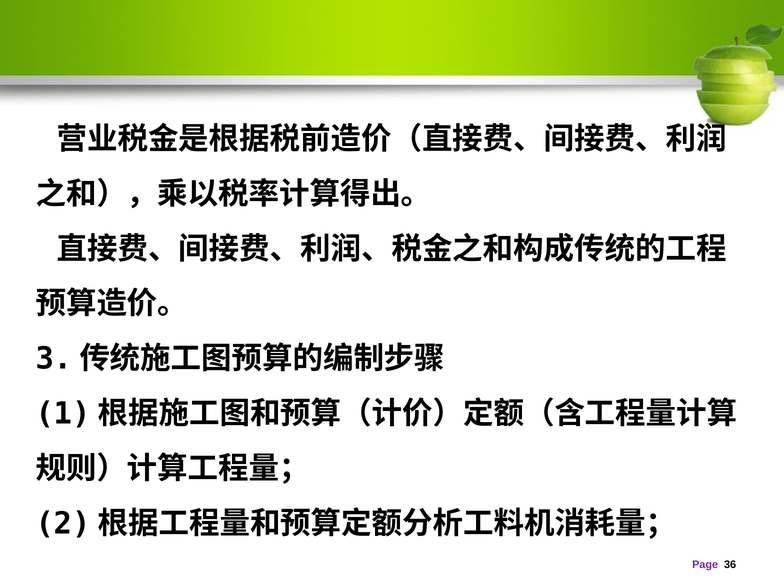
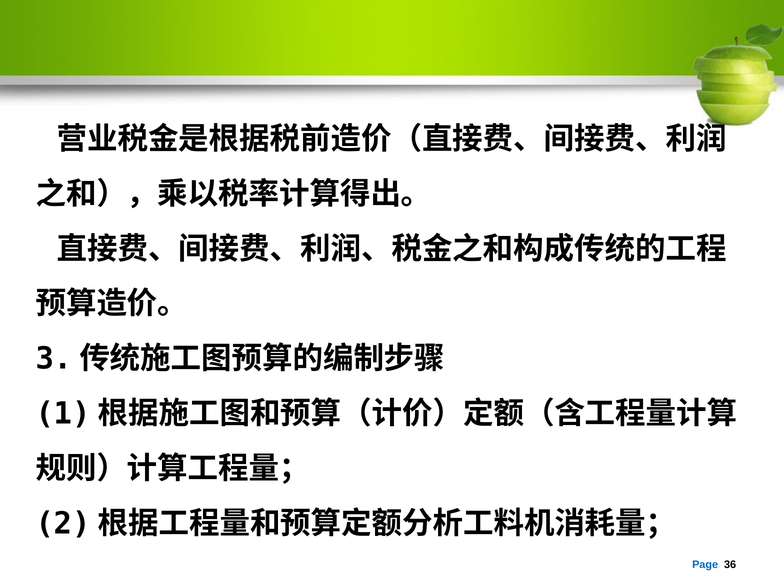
Page colour: purple -> blue
